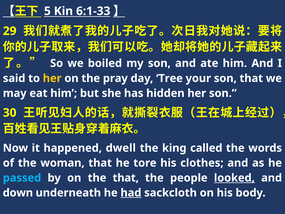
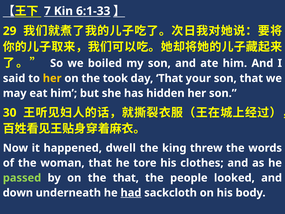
5: 5 -> 7
pray: pray -> took
day Tree: Tree -> That
called: called -> threw
passed colour: light blue -> light green
looked underline: present -> none
